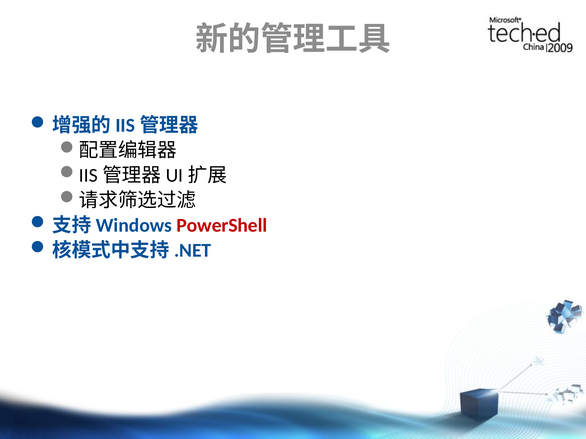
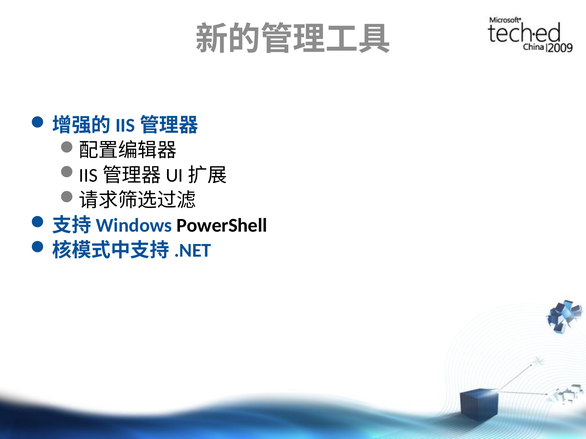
PowerShell colour: red -> black
